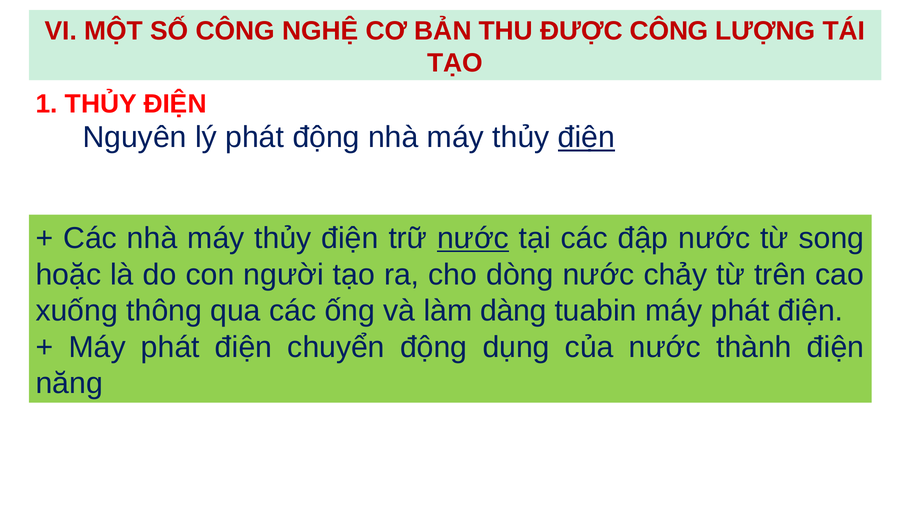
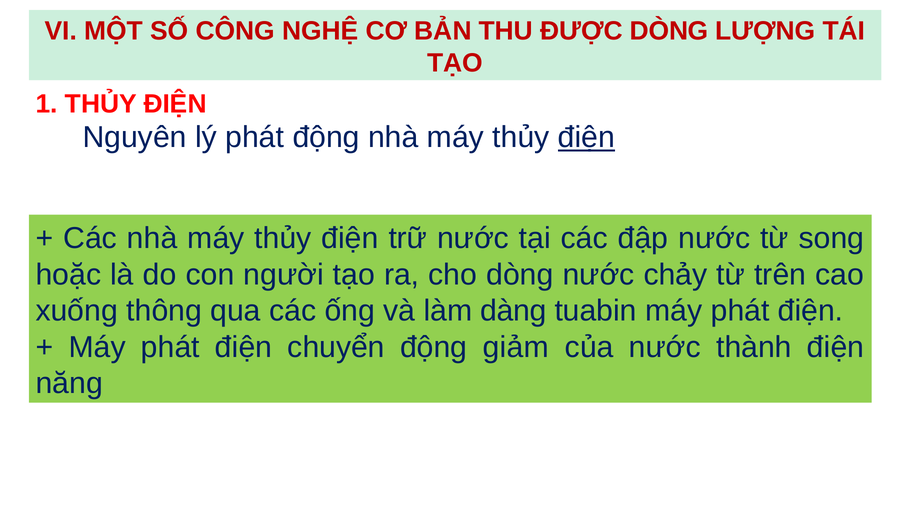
ĐƯỢC CÔNG: CÔNG -> DÒNG
nước at (473, 238) underline: present -> none
dụng: dụng -> giảm
